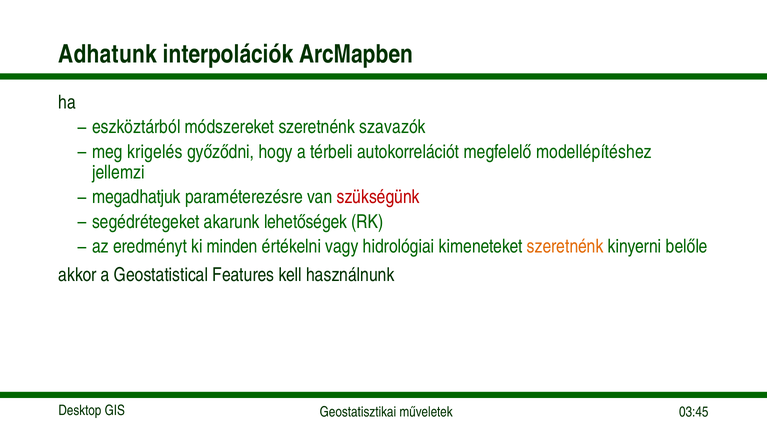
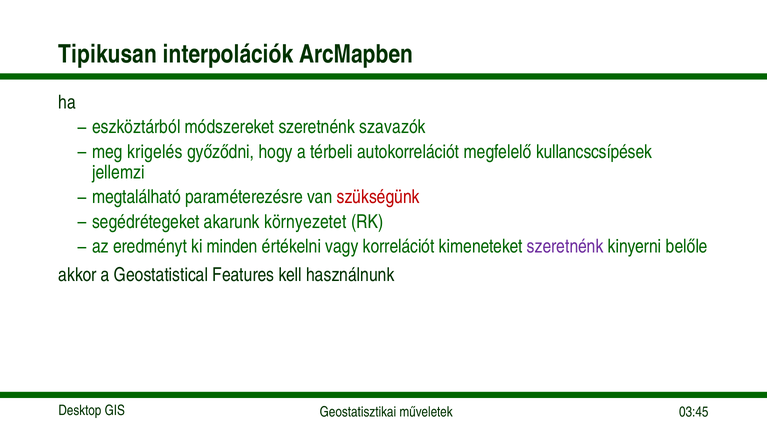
Adhatunk: Adhatunk -> Tipikusan
modellépítéshez: modellépítéshez -> kullancscsípések
megadhatjuk: megadhatjuk -> megtalálható
lehetőségek: lehetőségek -> környezetet
hidrológiai: hidrológiai -> korrelációt
szeretnénk at (565, 247) colour: orange -> purple
